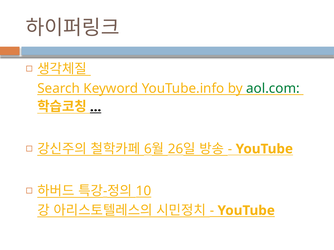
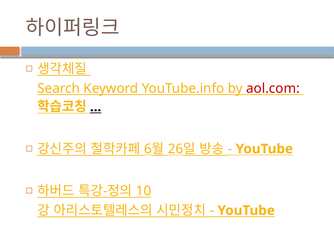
aol.com colour: green -> red
